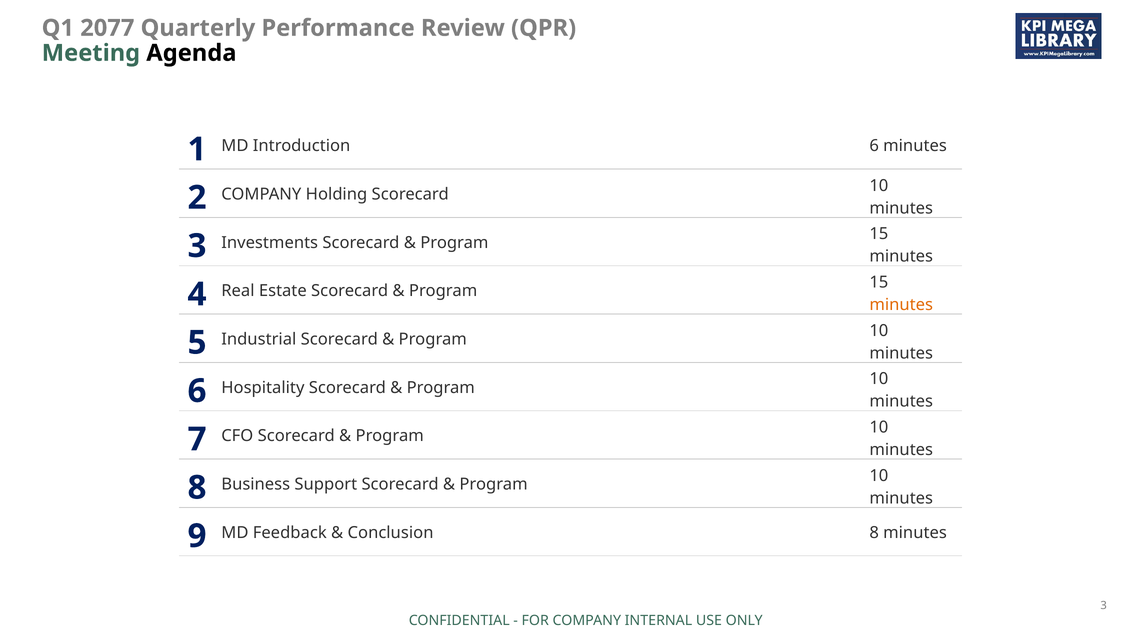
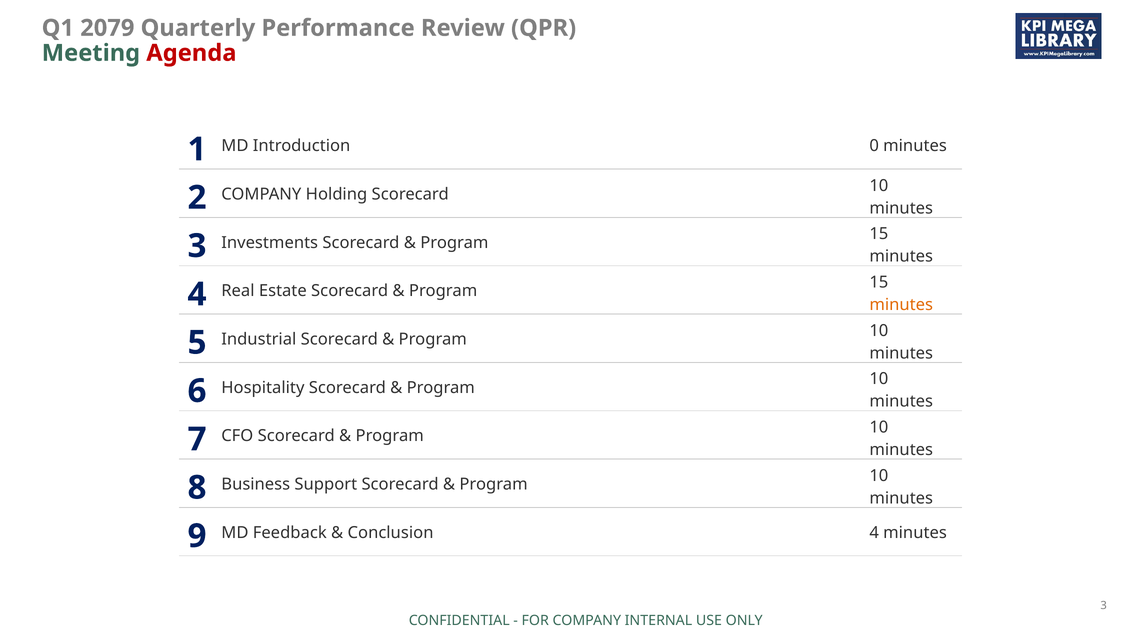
2077: 2077 -> 2079
Agenda colour: black -> red
Introduction 6: 6 -> 0
Conclusion 8: 8 -> 4
